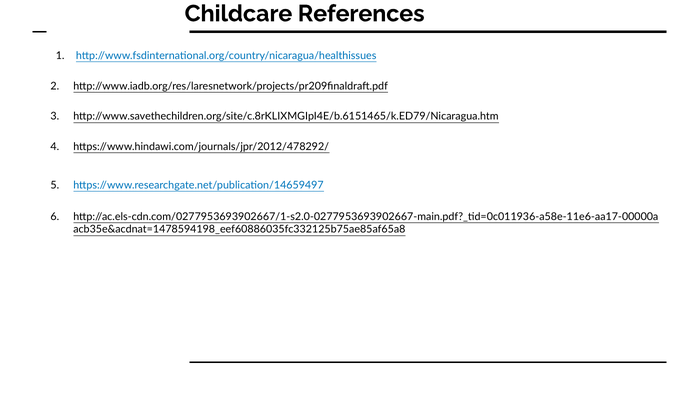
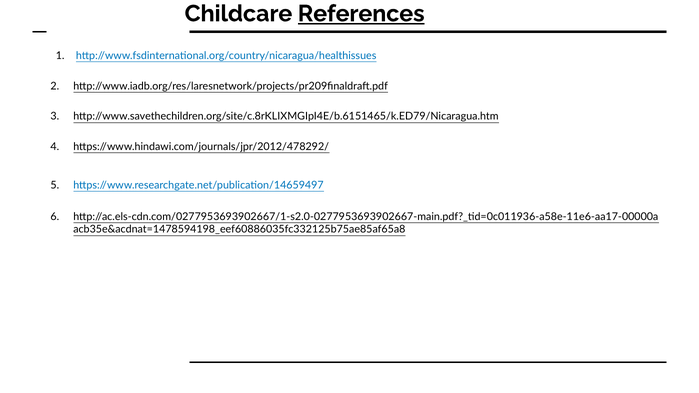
References underline: none -> present
